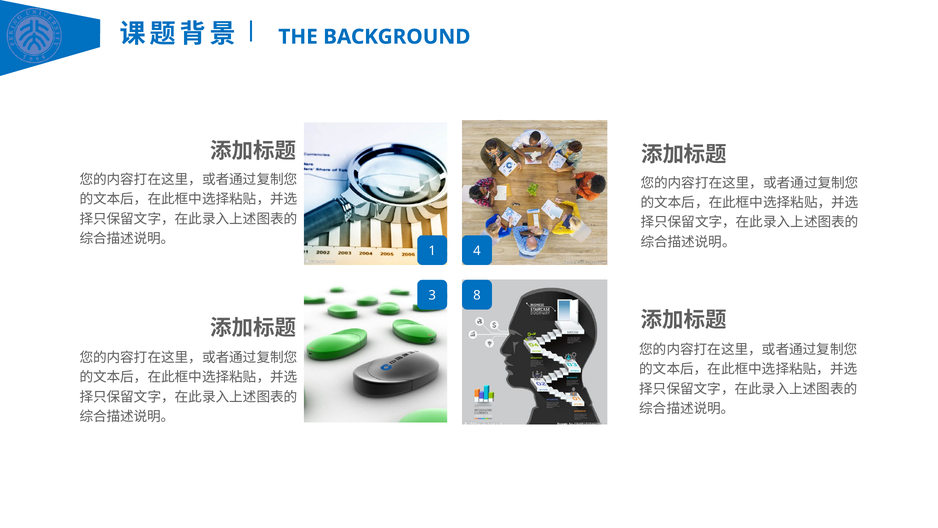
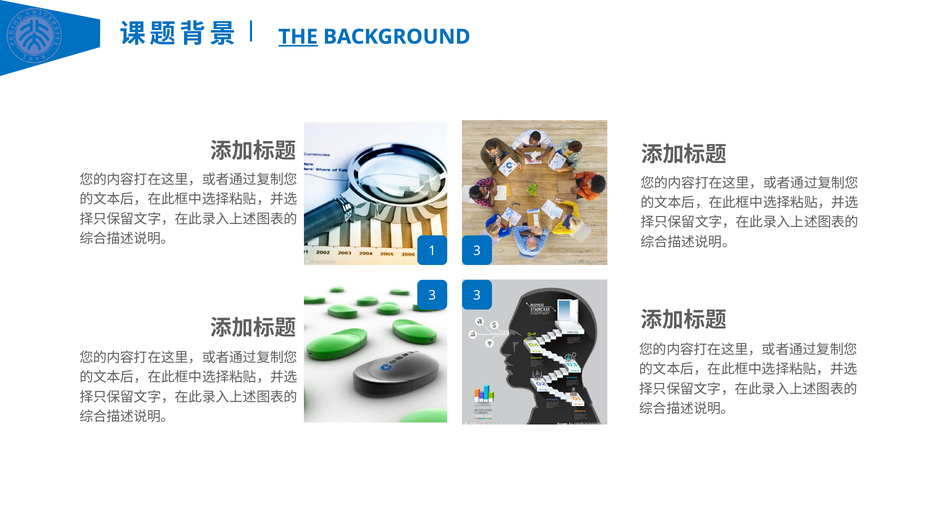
THE underline: none -> present
1 4: 4 -> 3
8 at (477, 295): 8 -> 3
